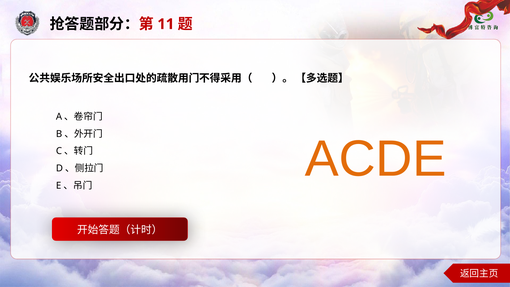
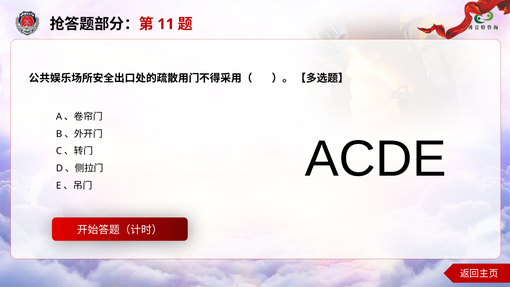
ACDE colour: orange -> black
